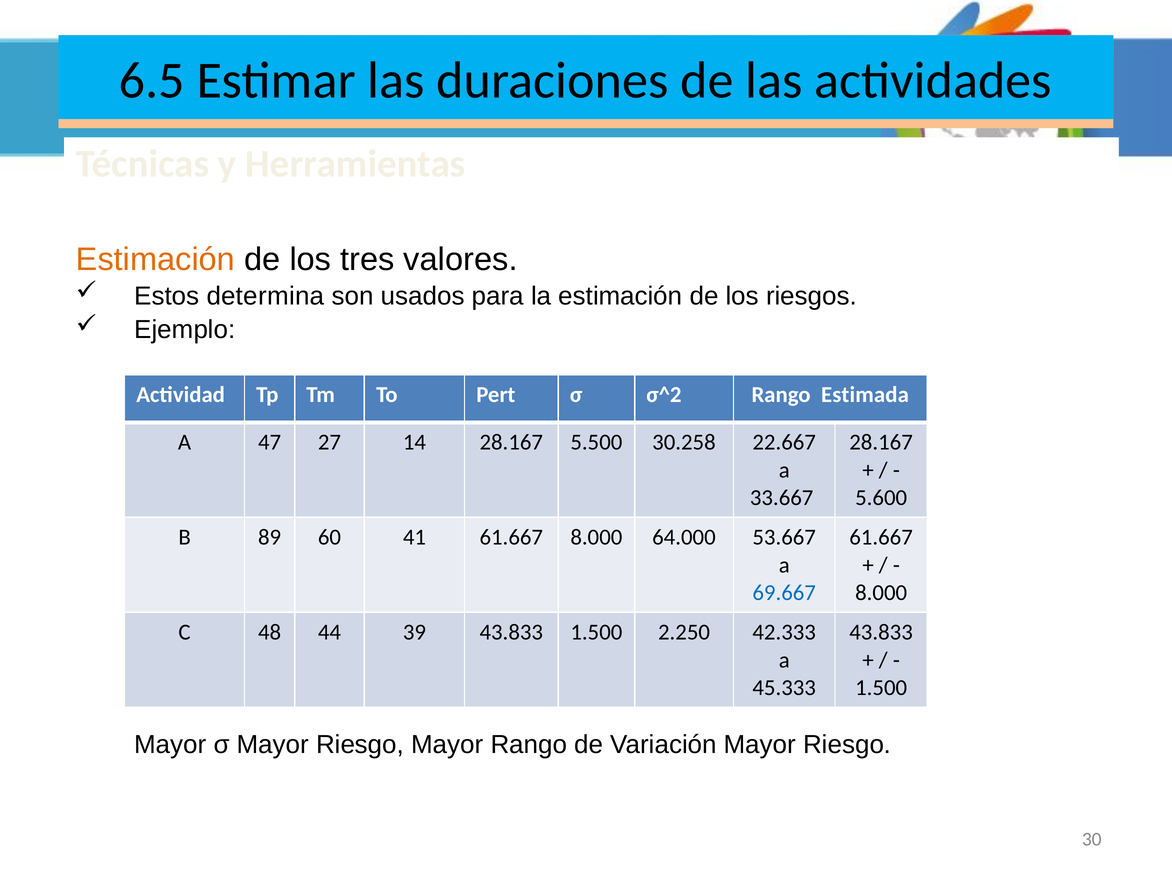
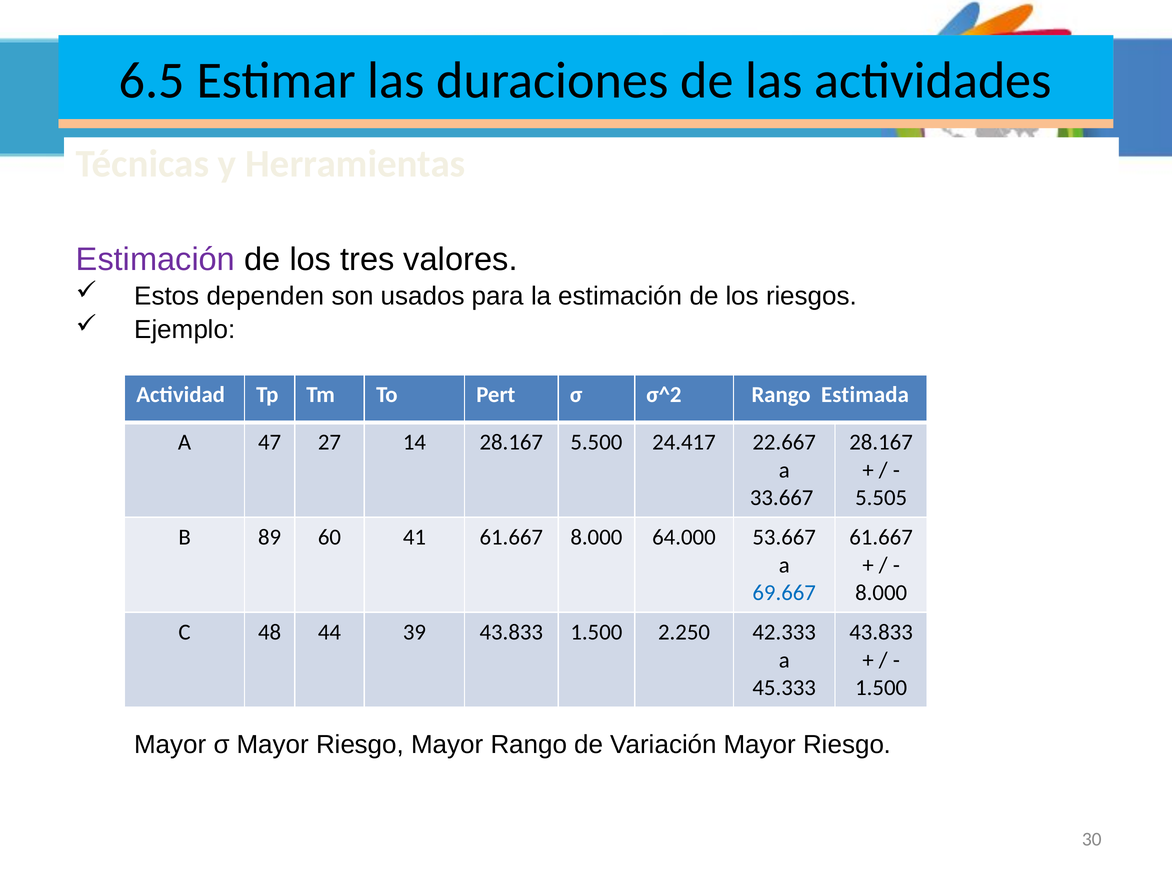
Estimación at (155, 259) colour: orange -> purple
determina: determina -> dependen
30.258: 30.258 -> 24.417
5.600: 5.600 -> 5.505
